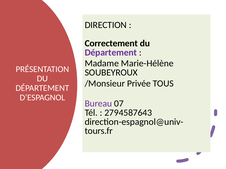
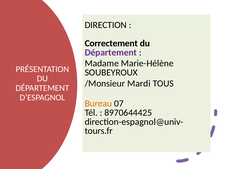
Privée: Privée -> Mardi
Bureau colour: purple -> orange
2794587643: 2794587643 -> 8970644425
